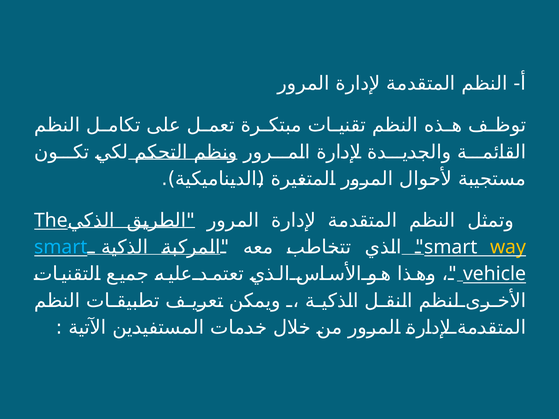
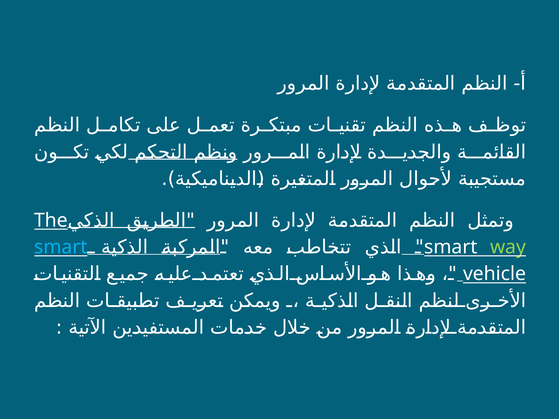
way colour: yellow -> light green
